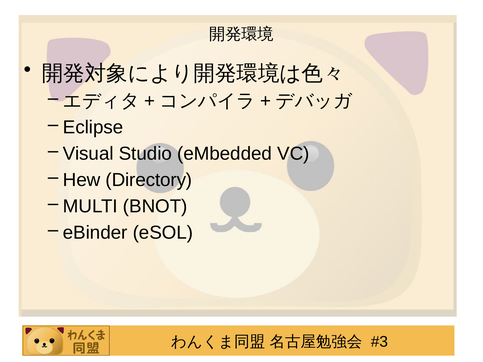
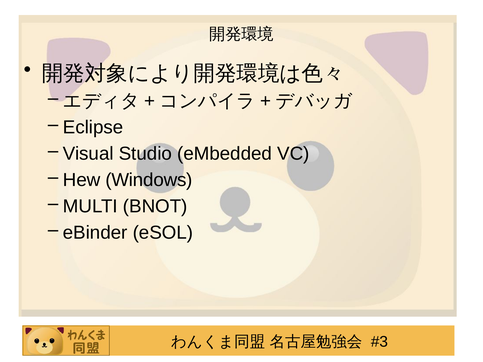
Directory: Directory -> Windows
